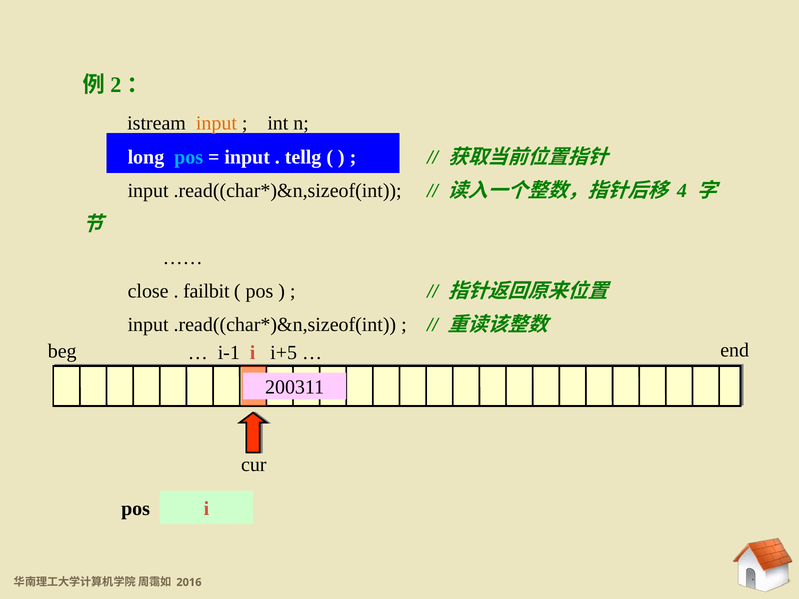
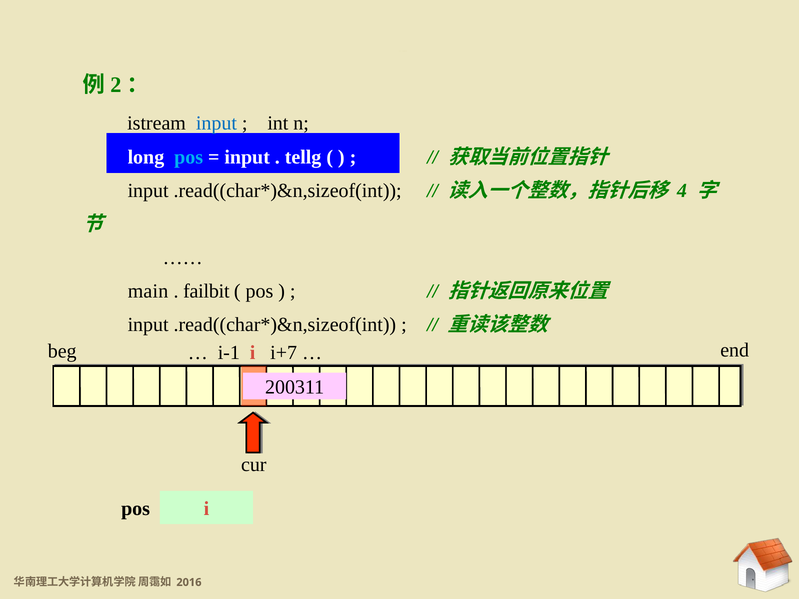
input at (216, 123) colour: orange -> blue
close: close -> main
i+5: i+5 -> i+7
